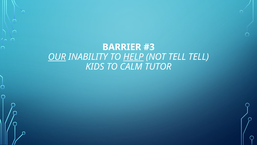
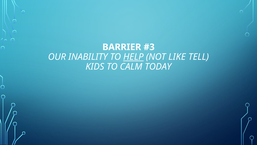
OUR underline: present -> none
NOT TELL: TELL -> LIKE
TUTOR: TUTOR -> TODAY
